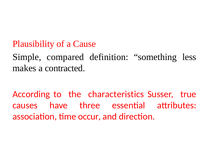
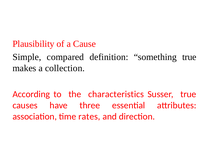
something less: less -> true
contracted: contracted -> collection
occur: occur -> rates
